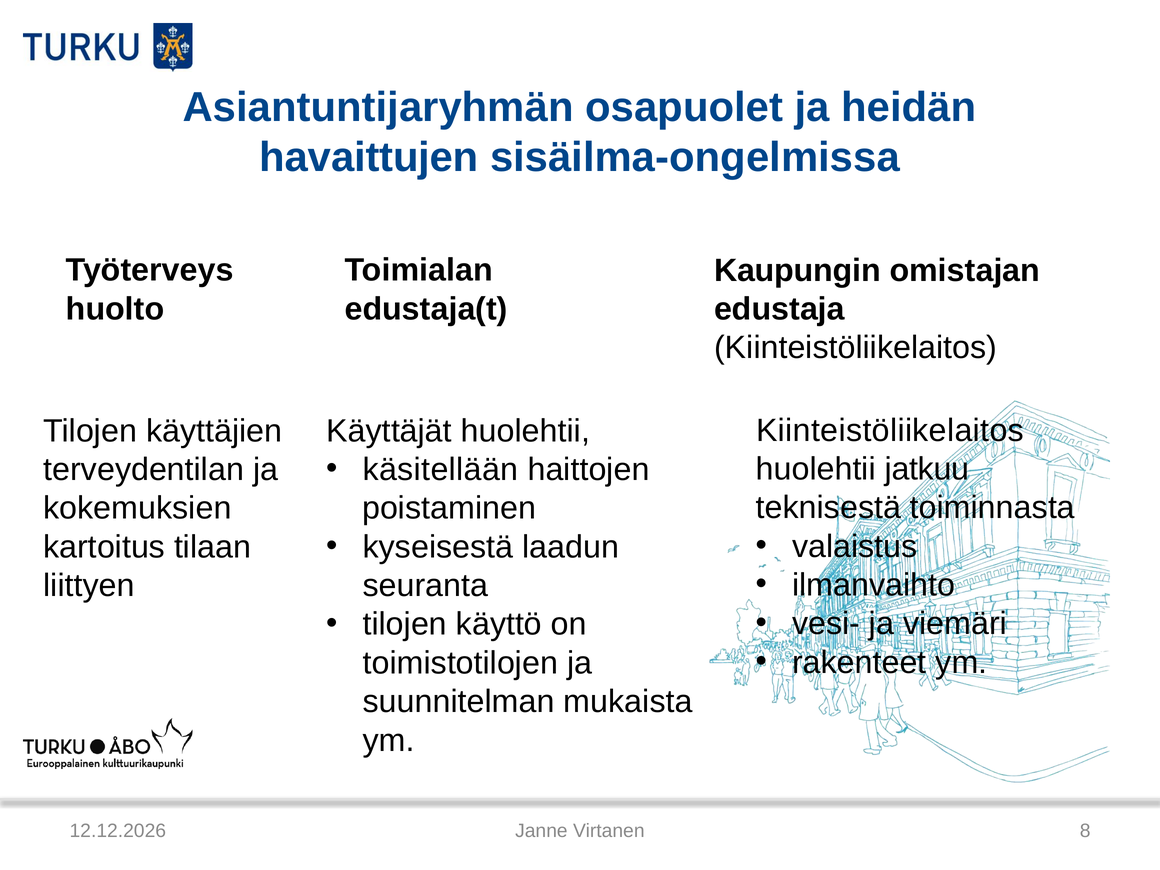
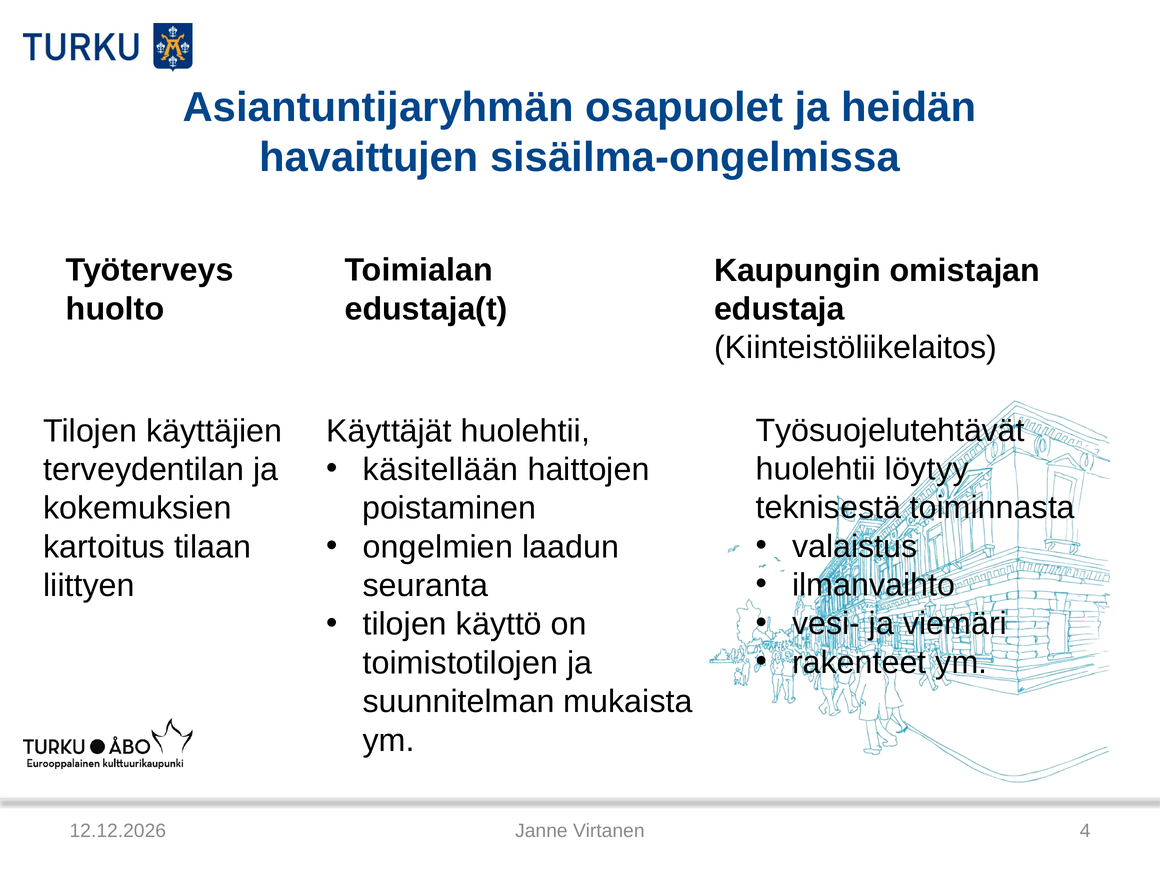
Kiinteistöliikelaitos at (890, 430): Kiinteistöliikelaitos -> Työsuojelutehtävät
jatkuu: jatkuu -> löytyy
kyseisestä: kyseisestä -> ongelmien
8: 8 -> 4
